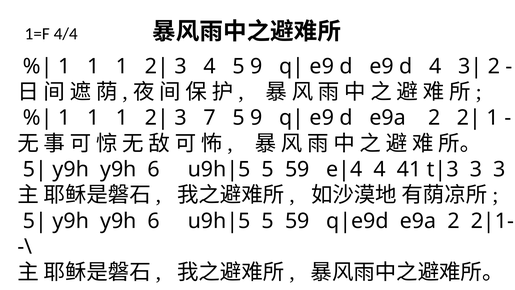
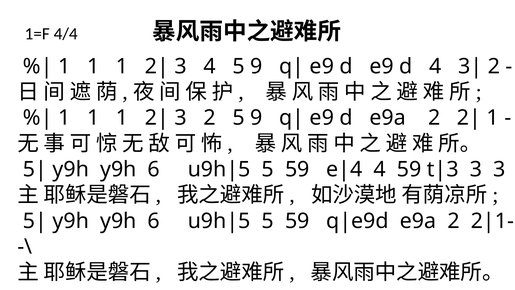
3 7: 7 -> 2
4 41: 41 -> 59
